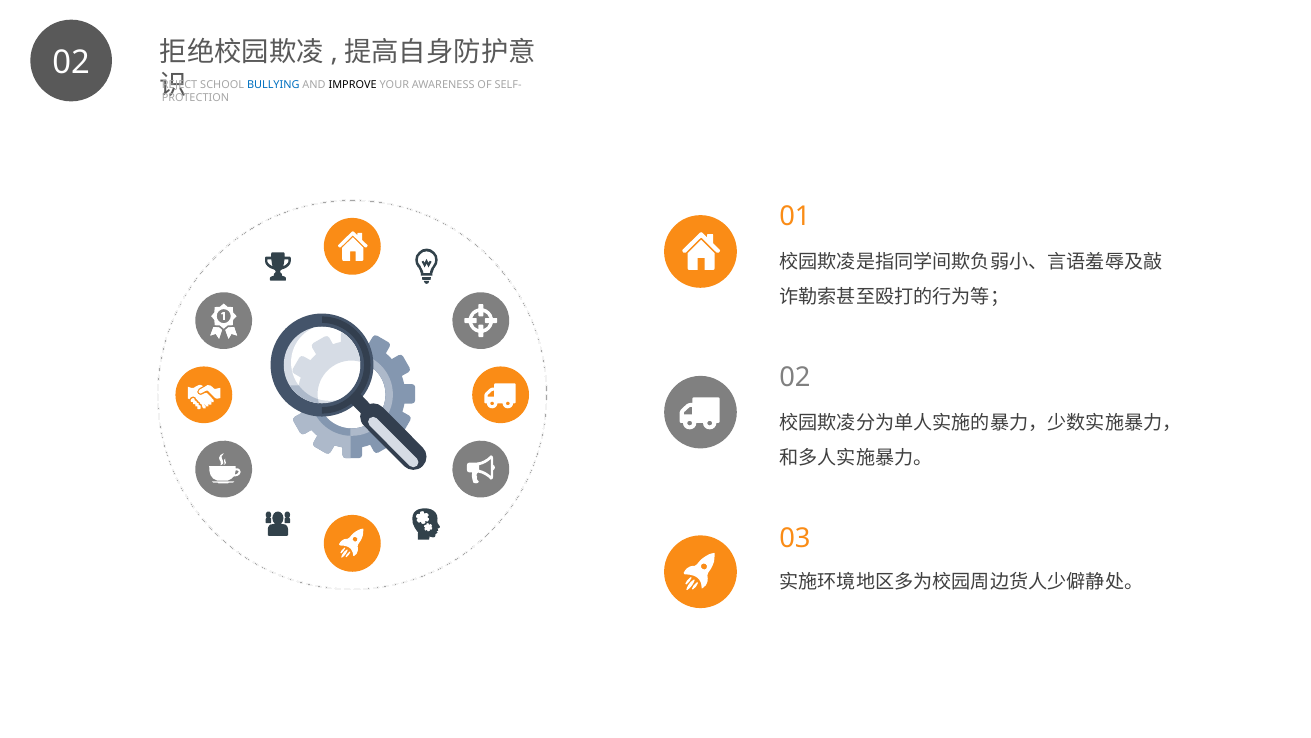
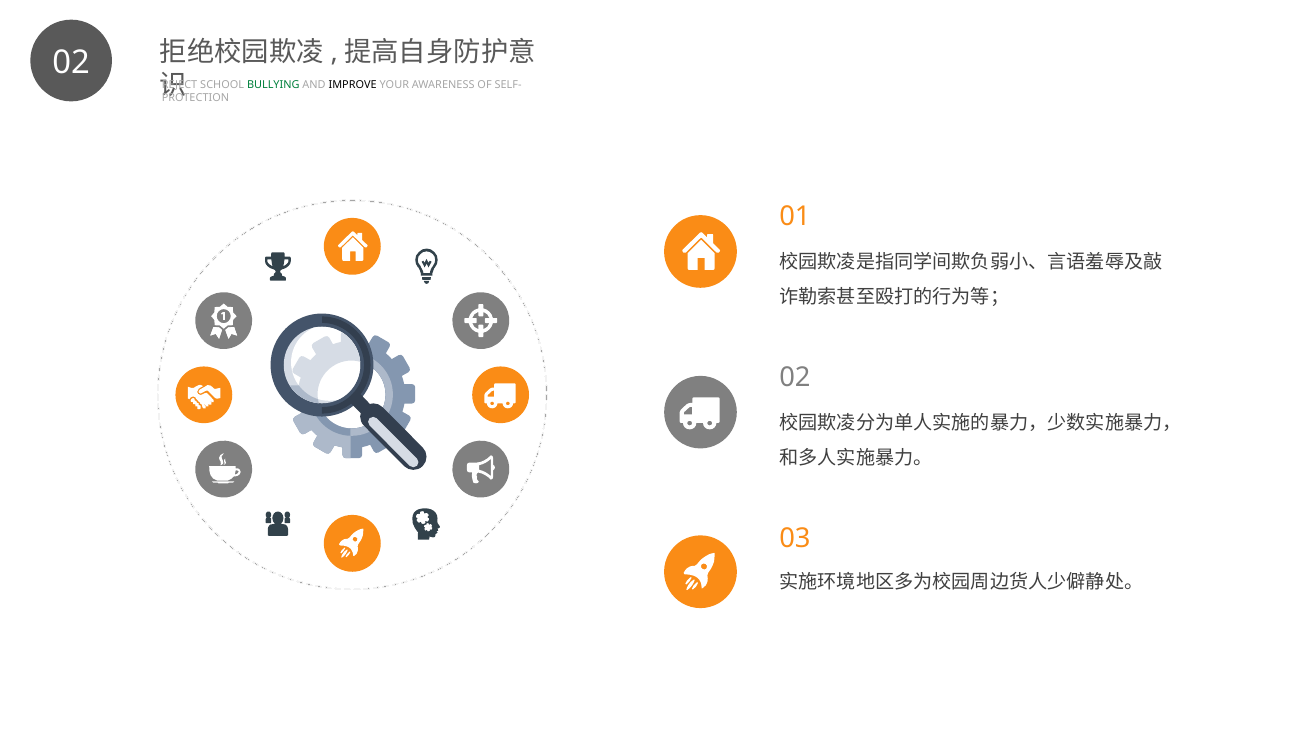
BULLYING colour: blue -> green
